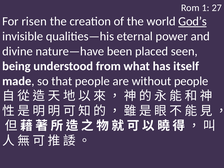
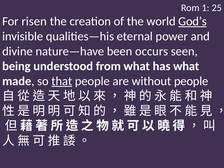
27: 27 -> 25
placed: placed -> occurs
has itself: itself -> what
that underline: none -> present
